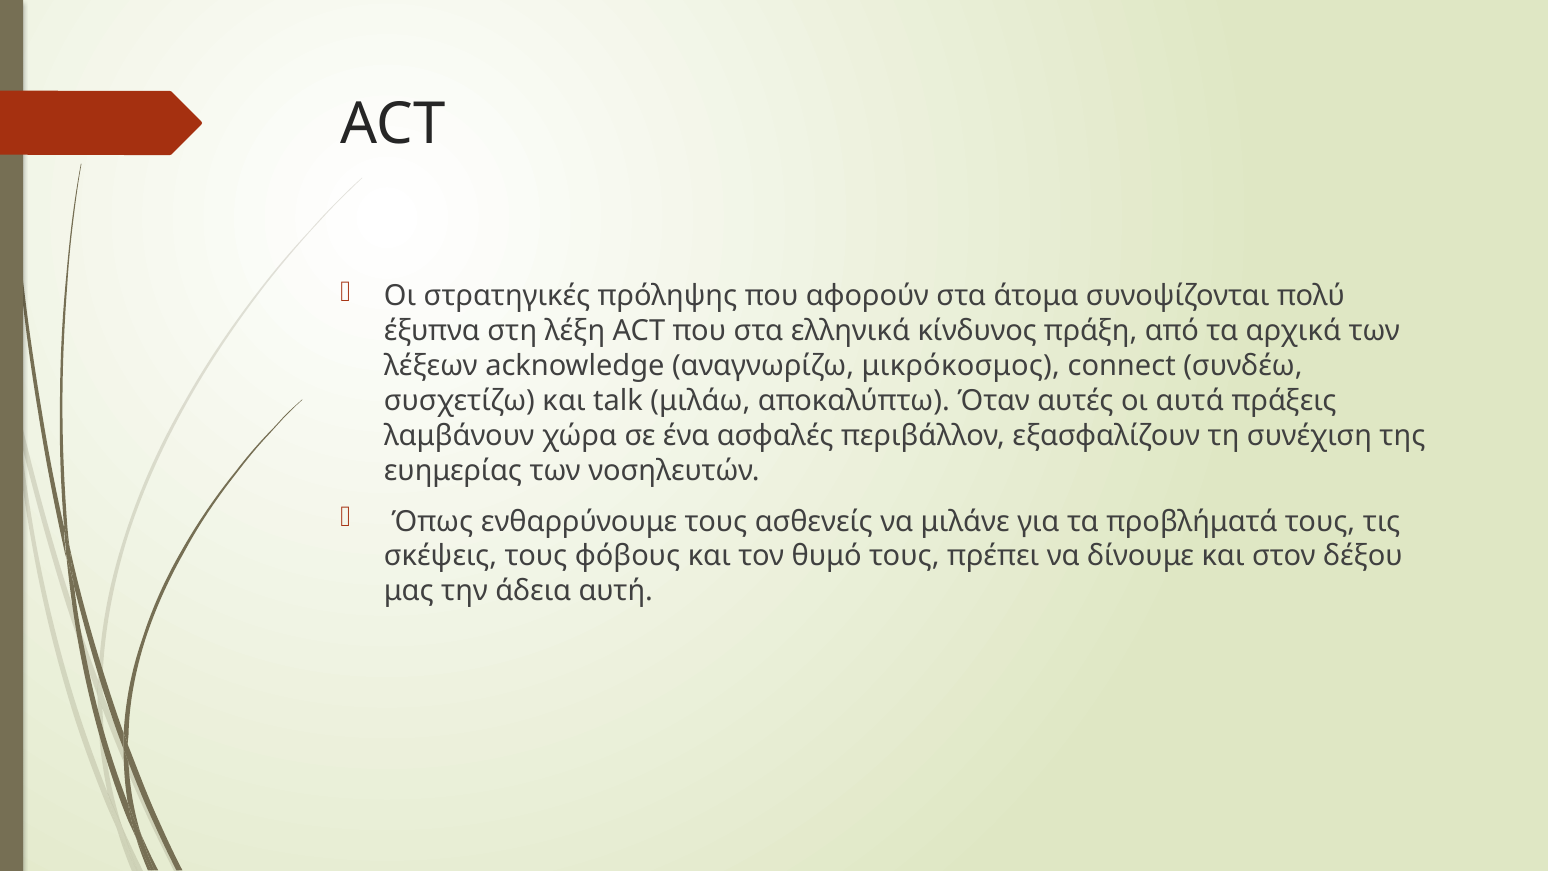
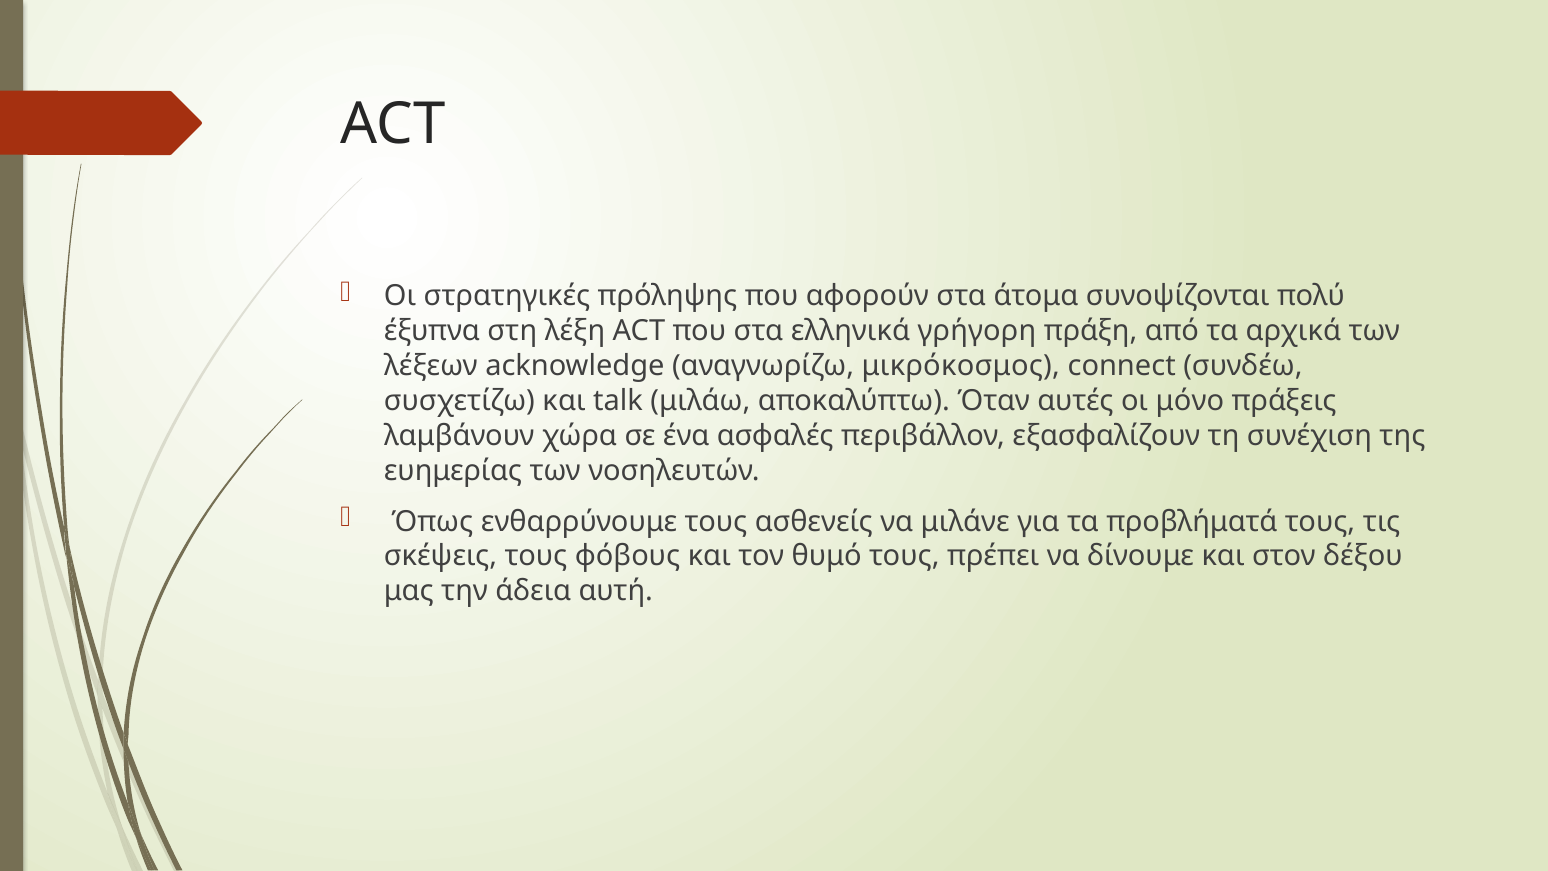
κίνδυνος: κίνδυνος -> γρήγορη
αυτά: αυτά -> μόνο
